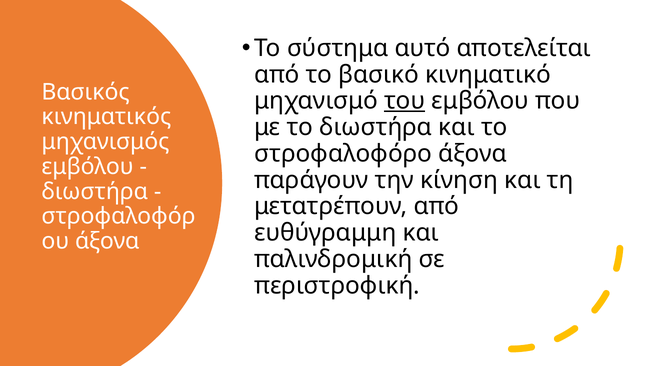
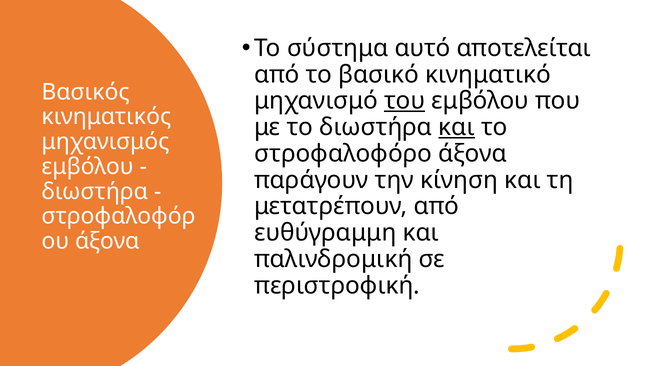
και at (457, 127) underline: none -> present
